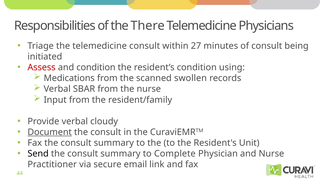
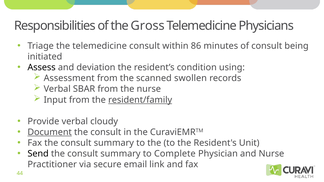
There: There -> Gross
27: 27 -> 86
Assess colour: red -> black
and condition: condition -> deviation
Medications: Medications -> Assessment
resident/family underline: none -> present
